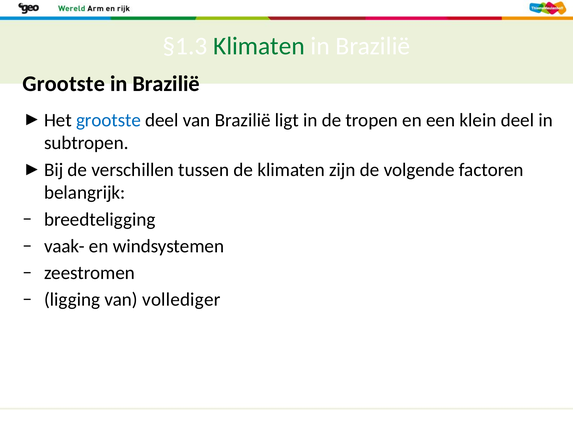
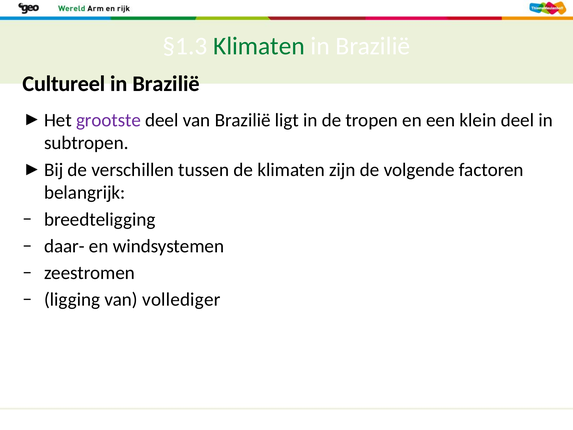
Grootste at (64, 84): Grootste -> Cultureel
grootste at (108, 120) colour: blue -> purple
vaak-: vaak- -> daar-
